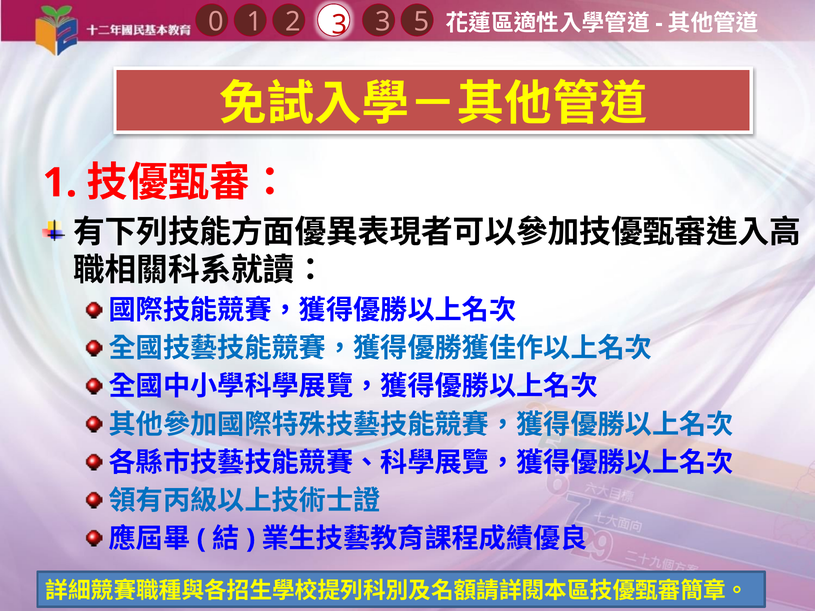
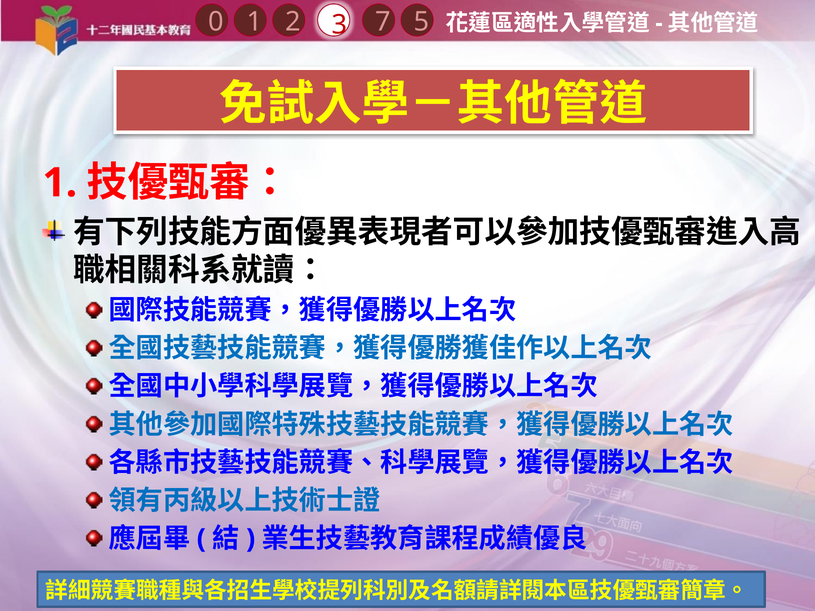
1 3: 3 -> 7
